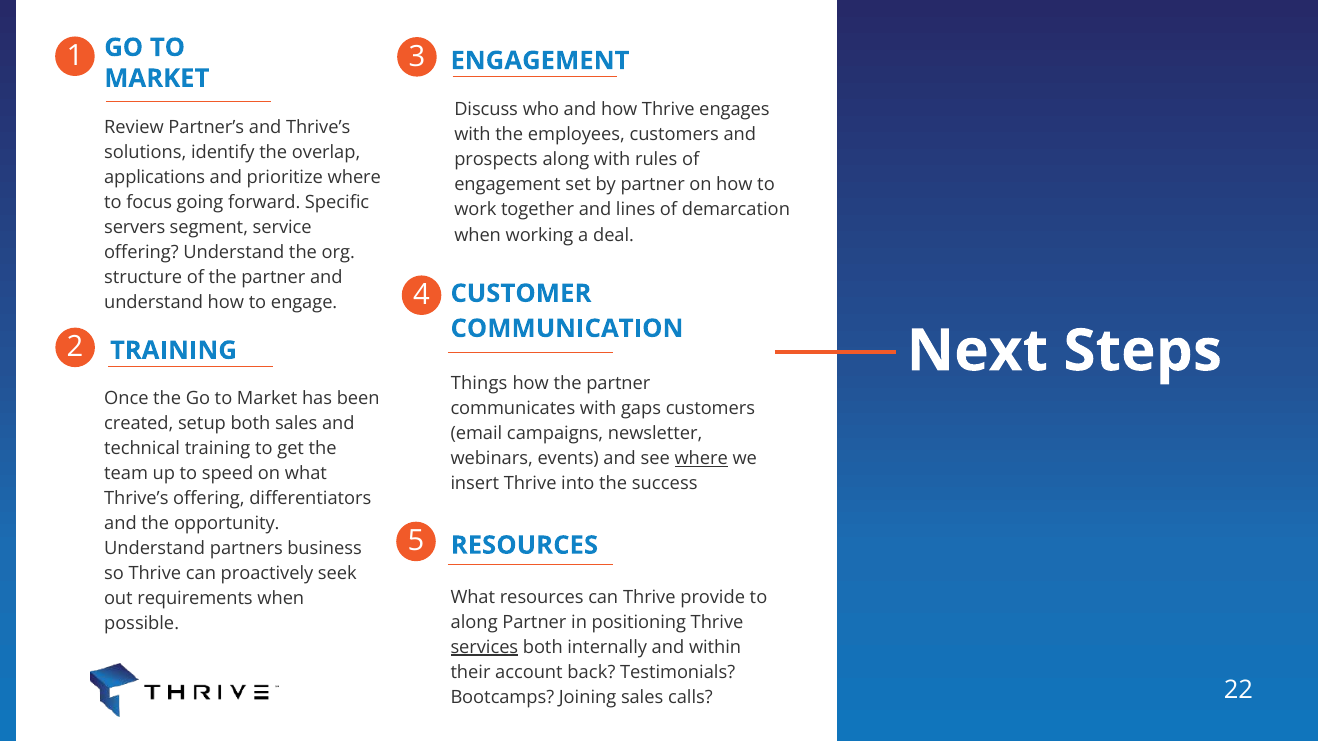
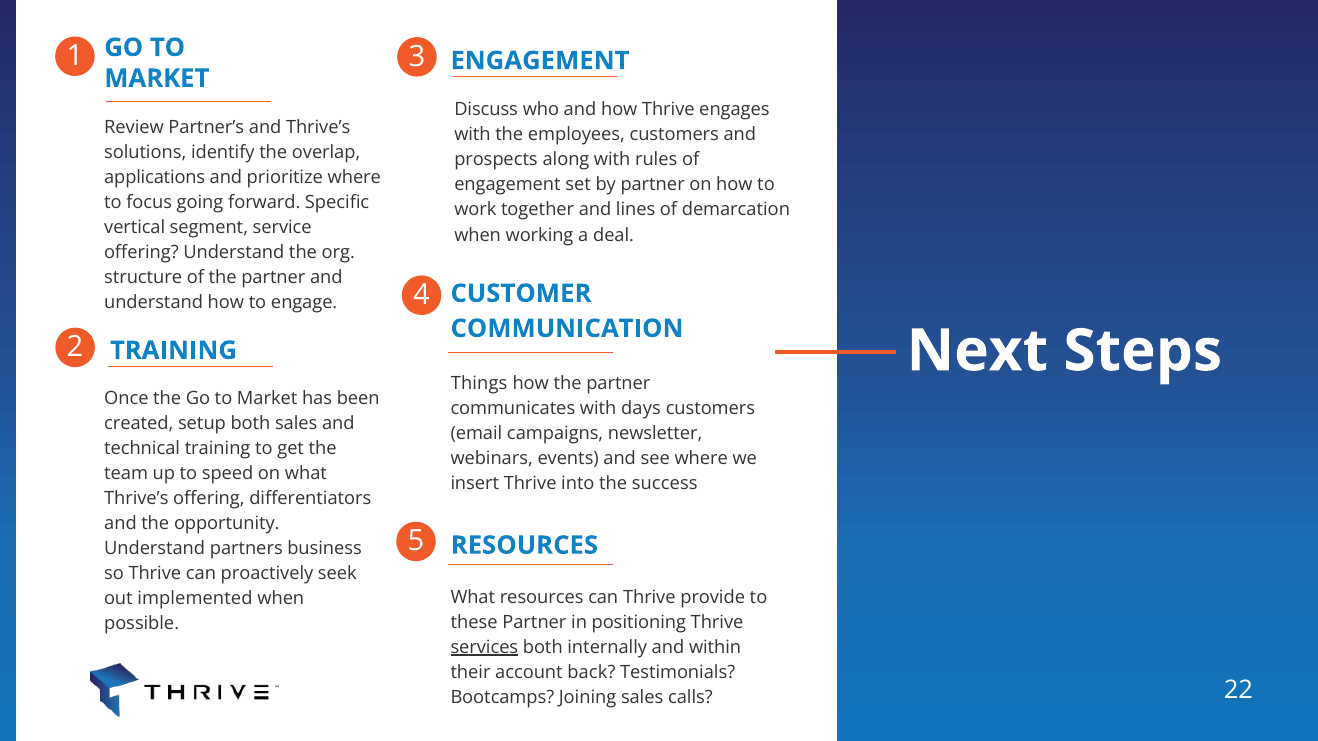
servers: servers -> vertical
gaps: gaps -> days
where at (701, 459) underline: present -> none
requirements: requirements -> implemented
along at (474, 622): along -> these
